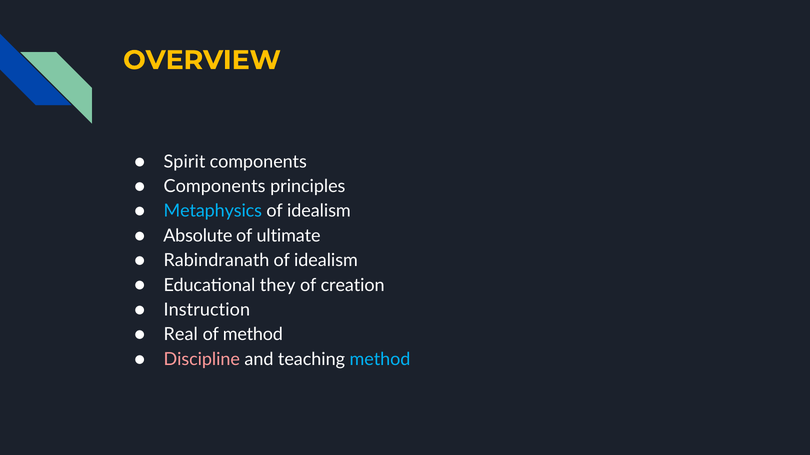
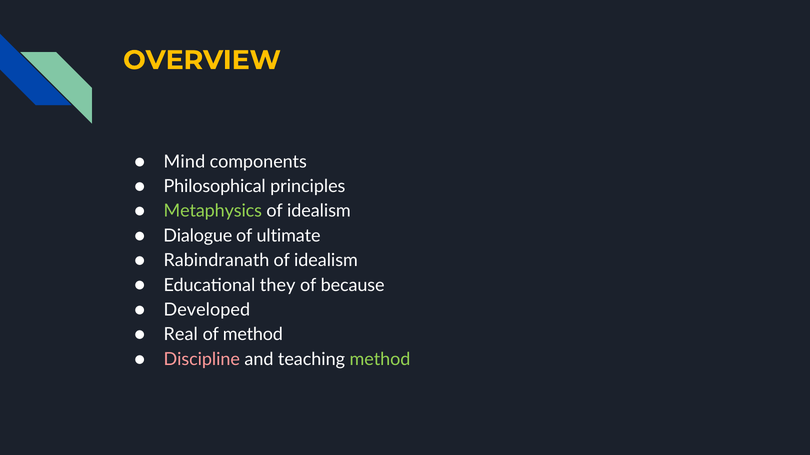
Spirit: Spirit -> Mind
Components at (214, 187): Components -> Philosophical
Metaphysics colour: light blue -> light green
Absolute: Absolute -> Dialogue
creation: creation -> because
Instruction: Instruction -> Developed
method at (380, 360) colour: light blue -> light green
